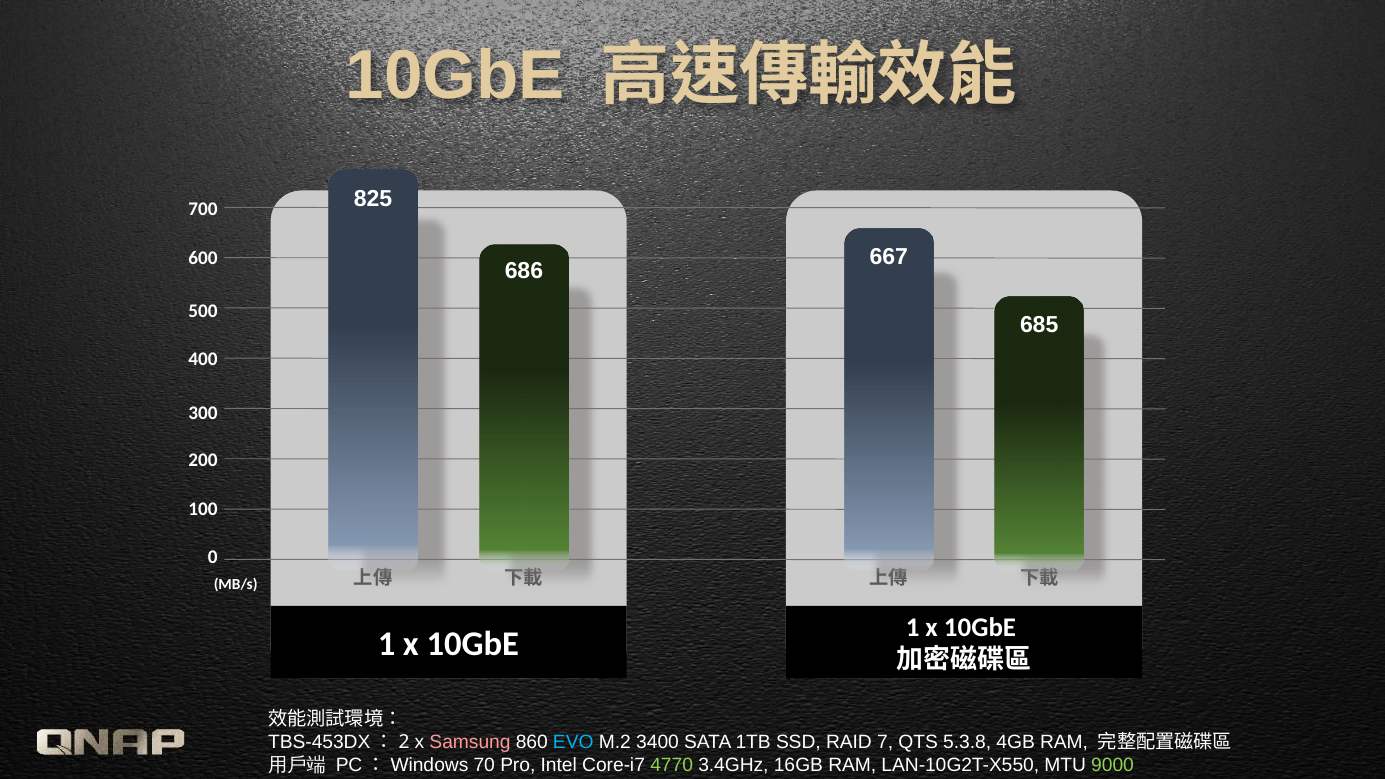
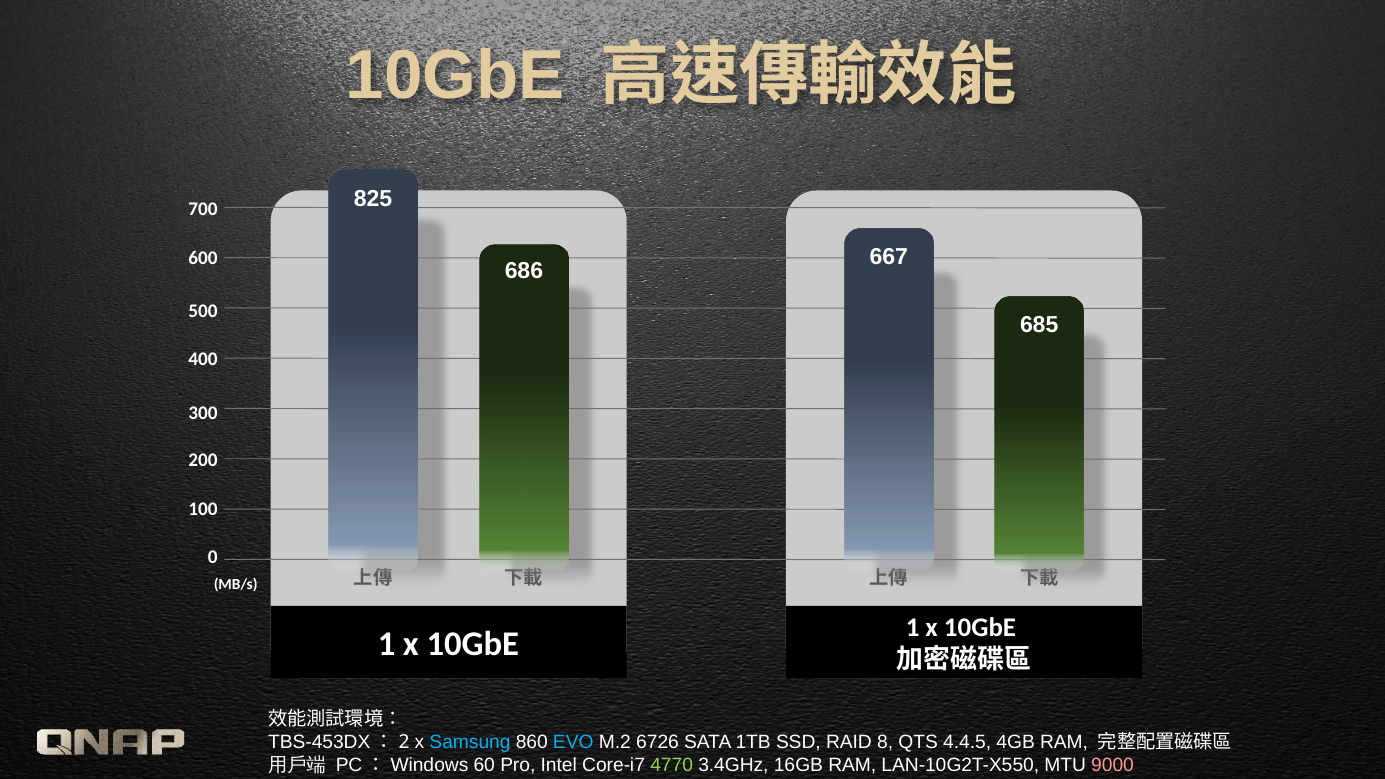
Samsung colour: pink -> light blue
3400: 3400 -> 6726
7: 7 -> 8
5.3.8: 5.3.8 -> 4.4.5
70: 70 -> 60
9000 colour: light green -> pink
